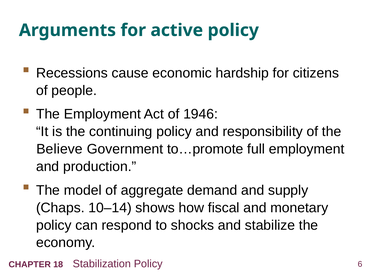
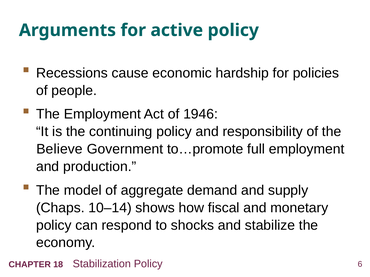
citizens: citizens -> policies
